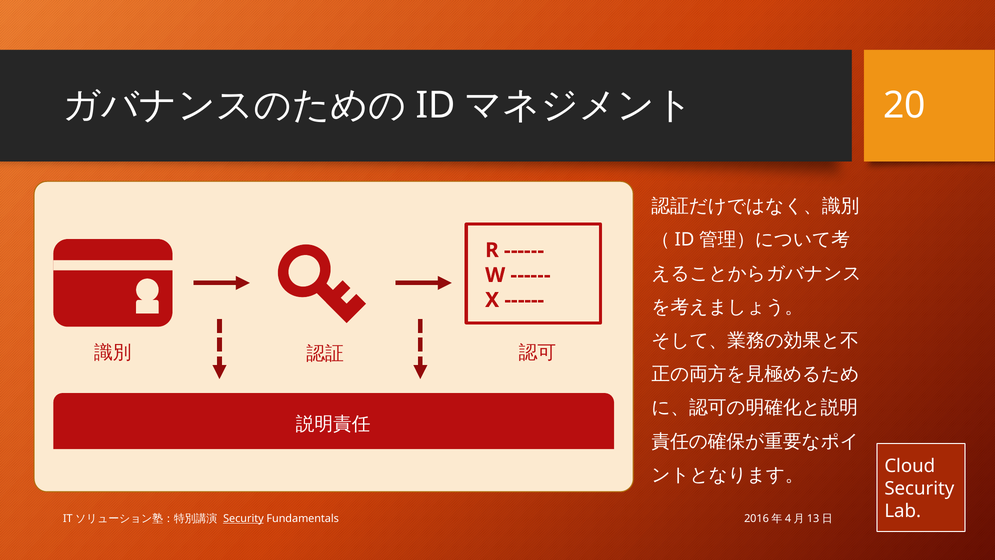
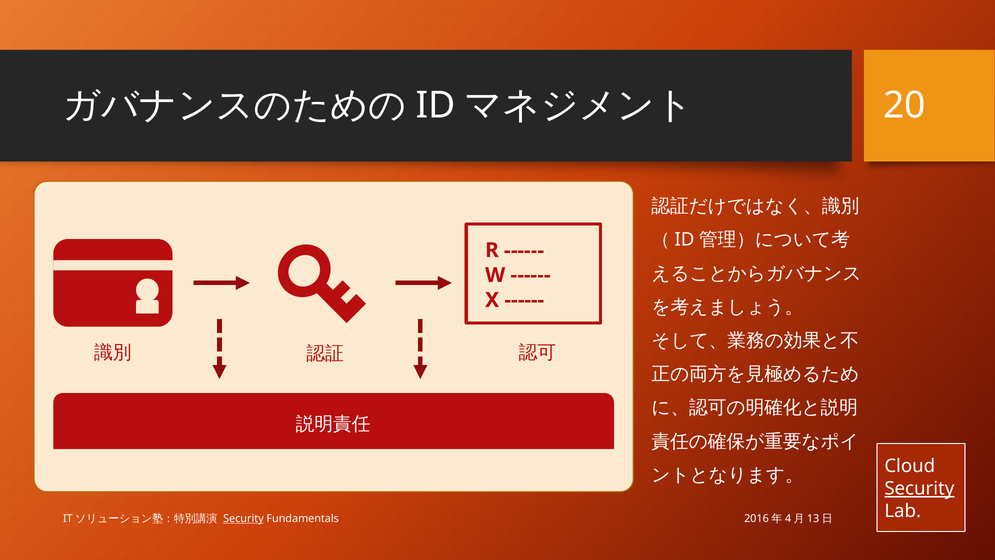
Security at (919, 488) underline: none -> present
